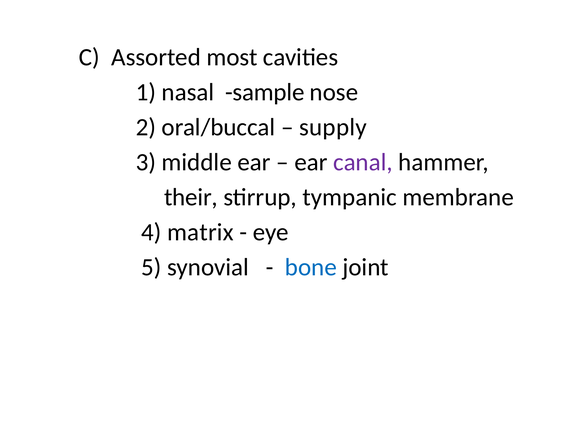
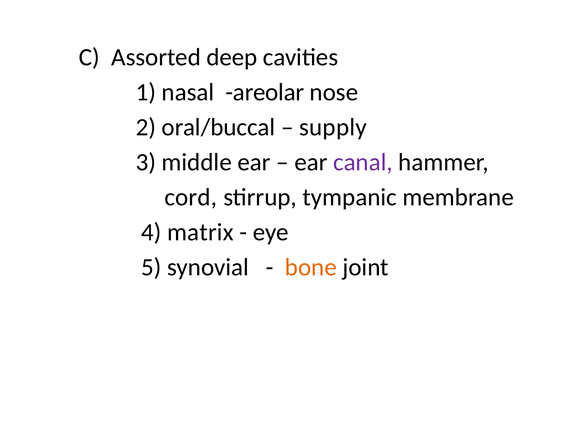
most: most -> deep
sample: sample -> areolar
their: their -> cord
bone colour: blue -> orange
